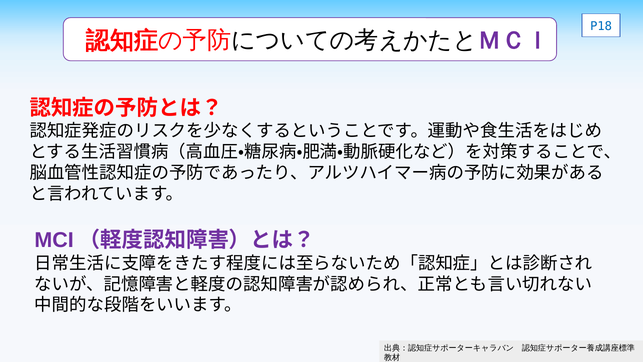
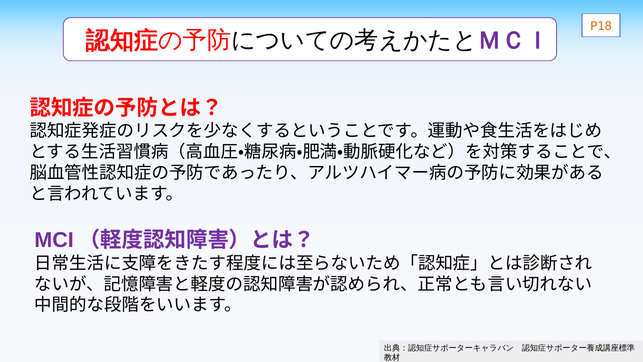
P18 colour: blue -> orange
